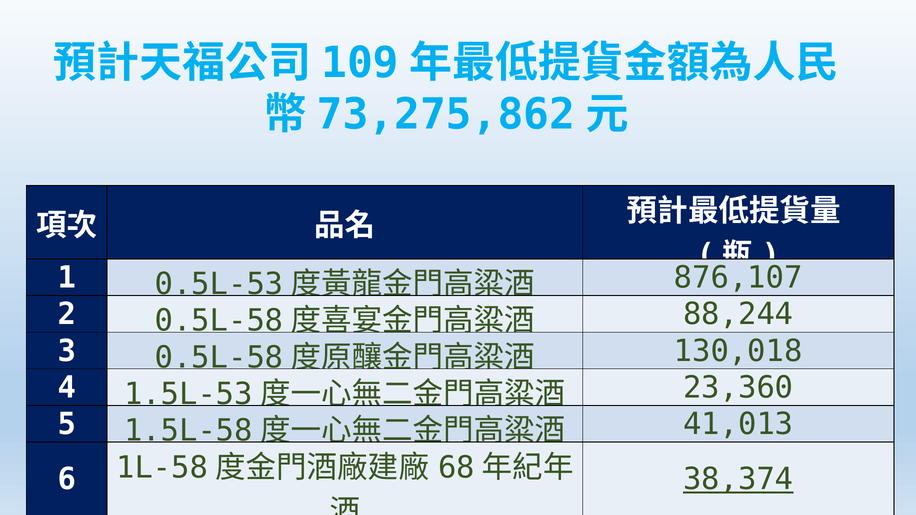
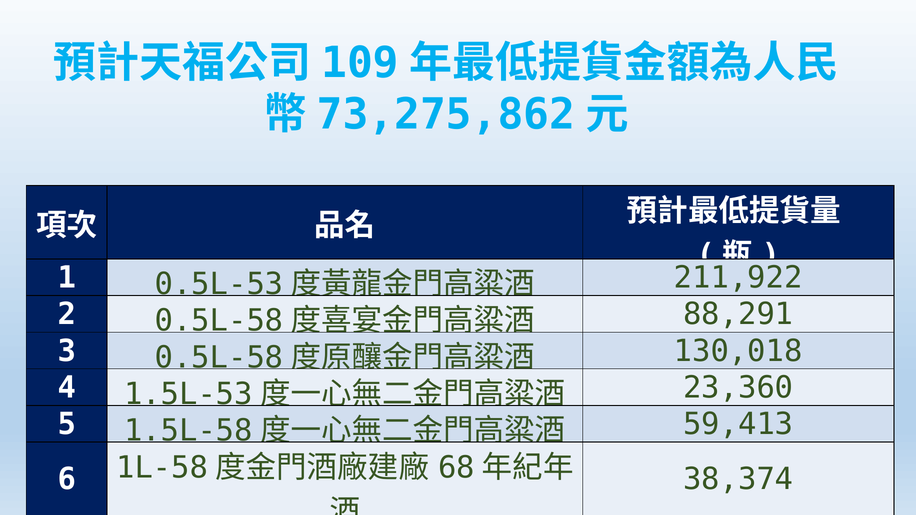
876,107: 876,107 -> 211,922
88,244: 88,244 -> 88,291
41,013: 41,013 -> 59,413
38,374 underline: present -> none
